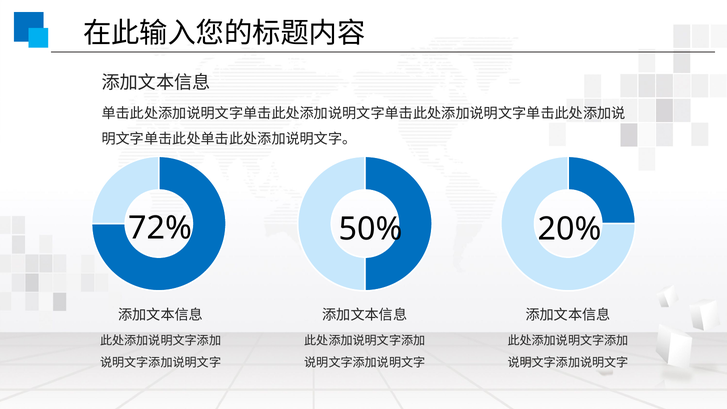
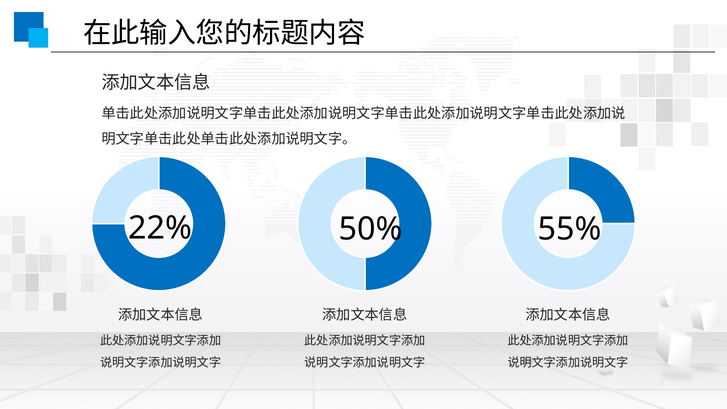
72%: 72% -> 22%
20%: 20% -> 55%
